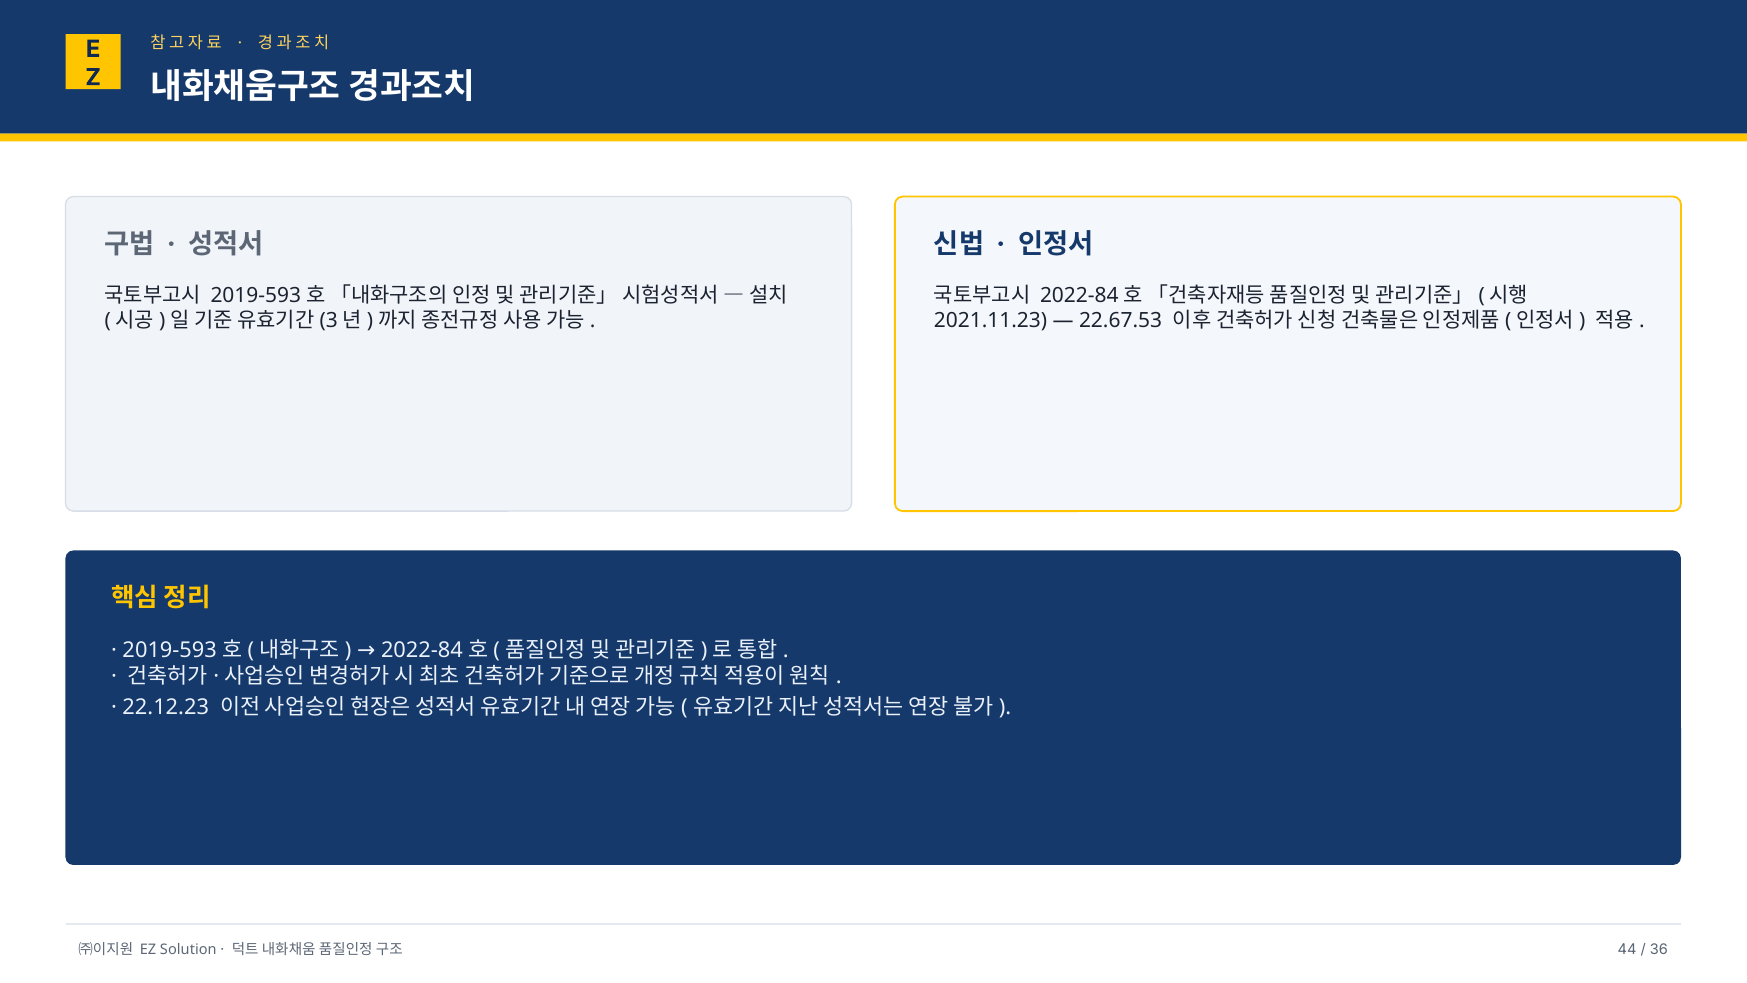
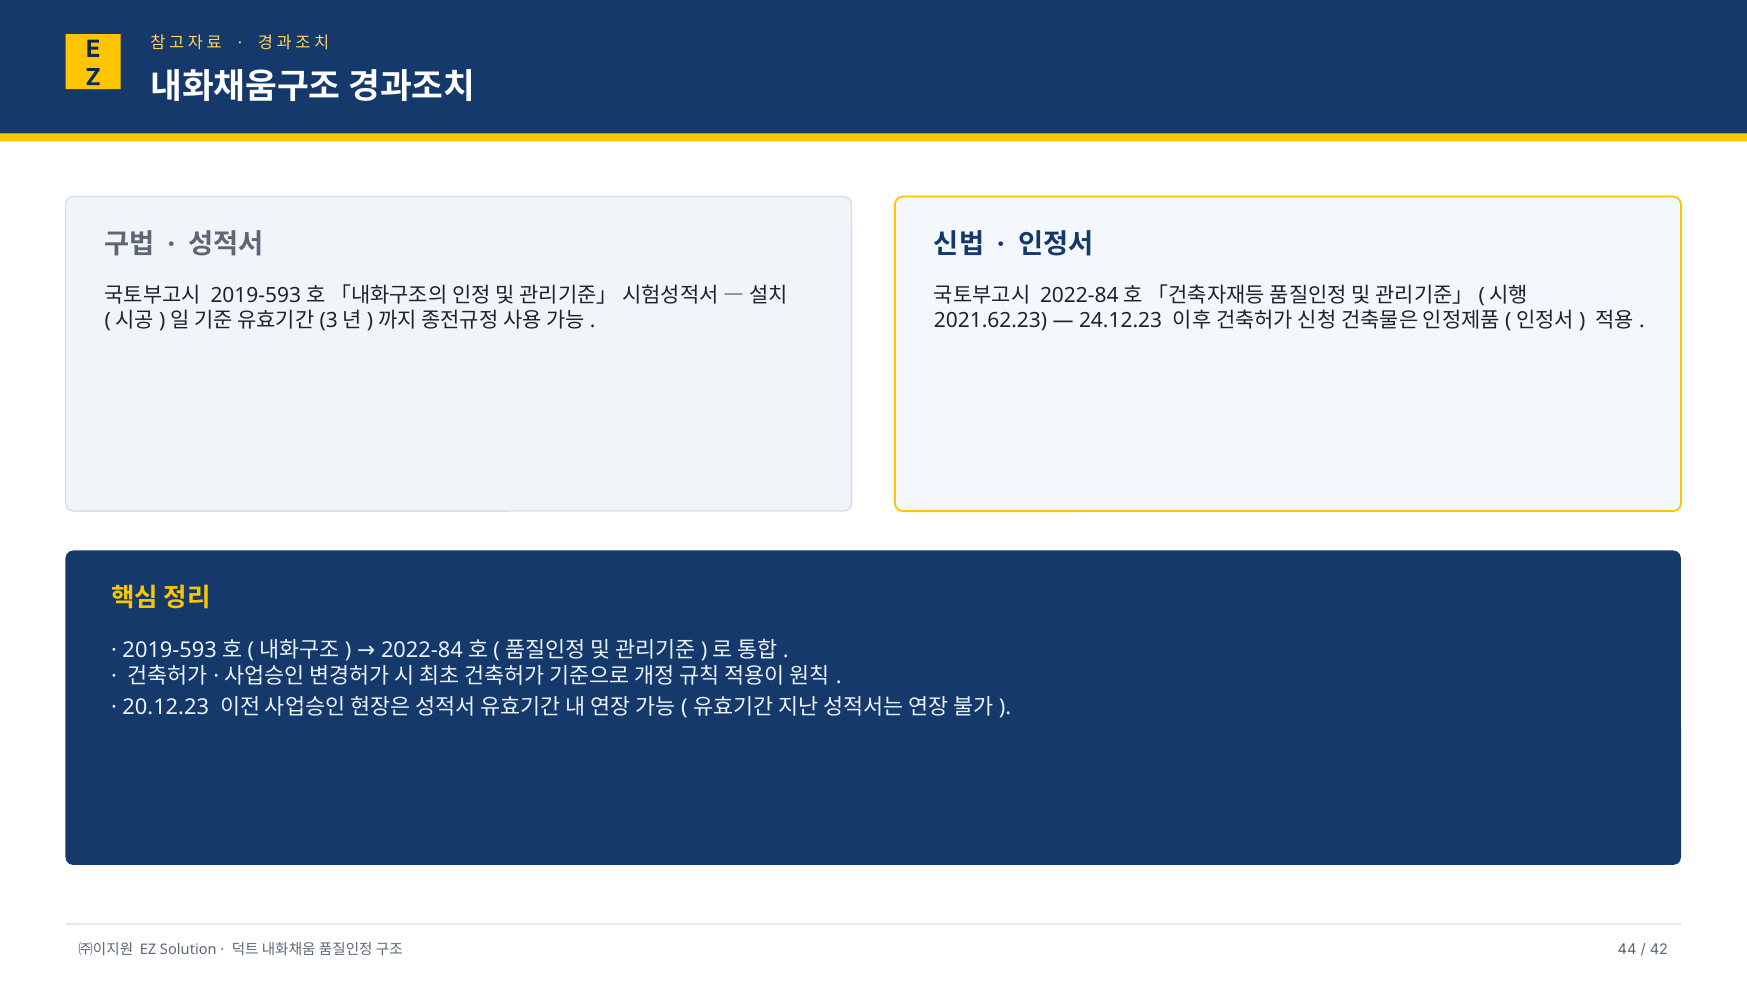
2021.11.23: 2021.11.23 -> 2021.62.23
22.67.53: 22.67.53 -> 24.12.23
22.12.23: 22.12.23 -> 20.12.23
36: 36 -> 42
